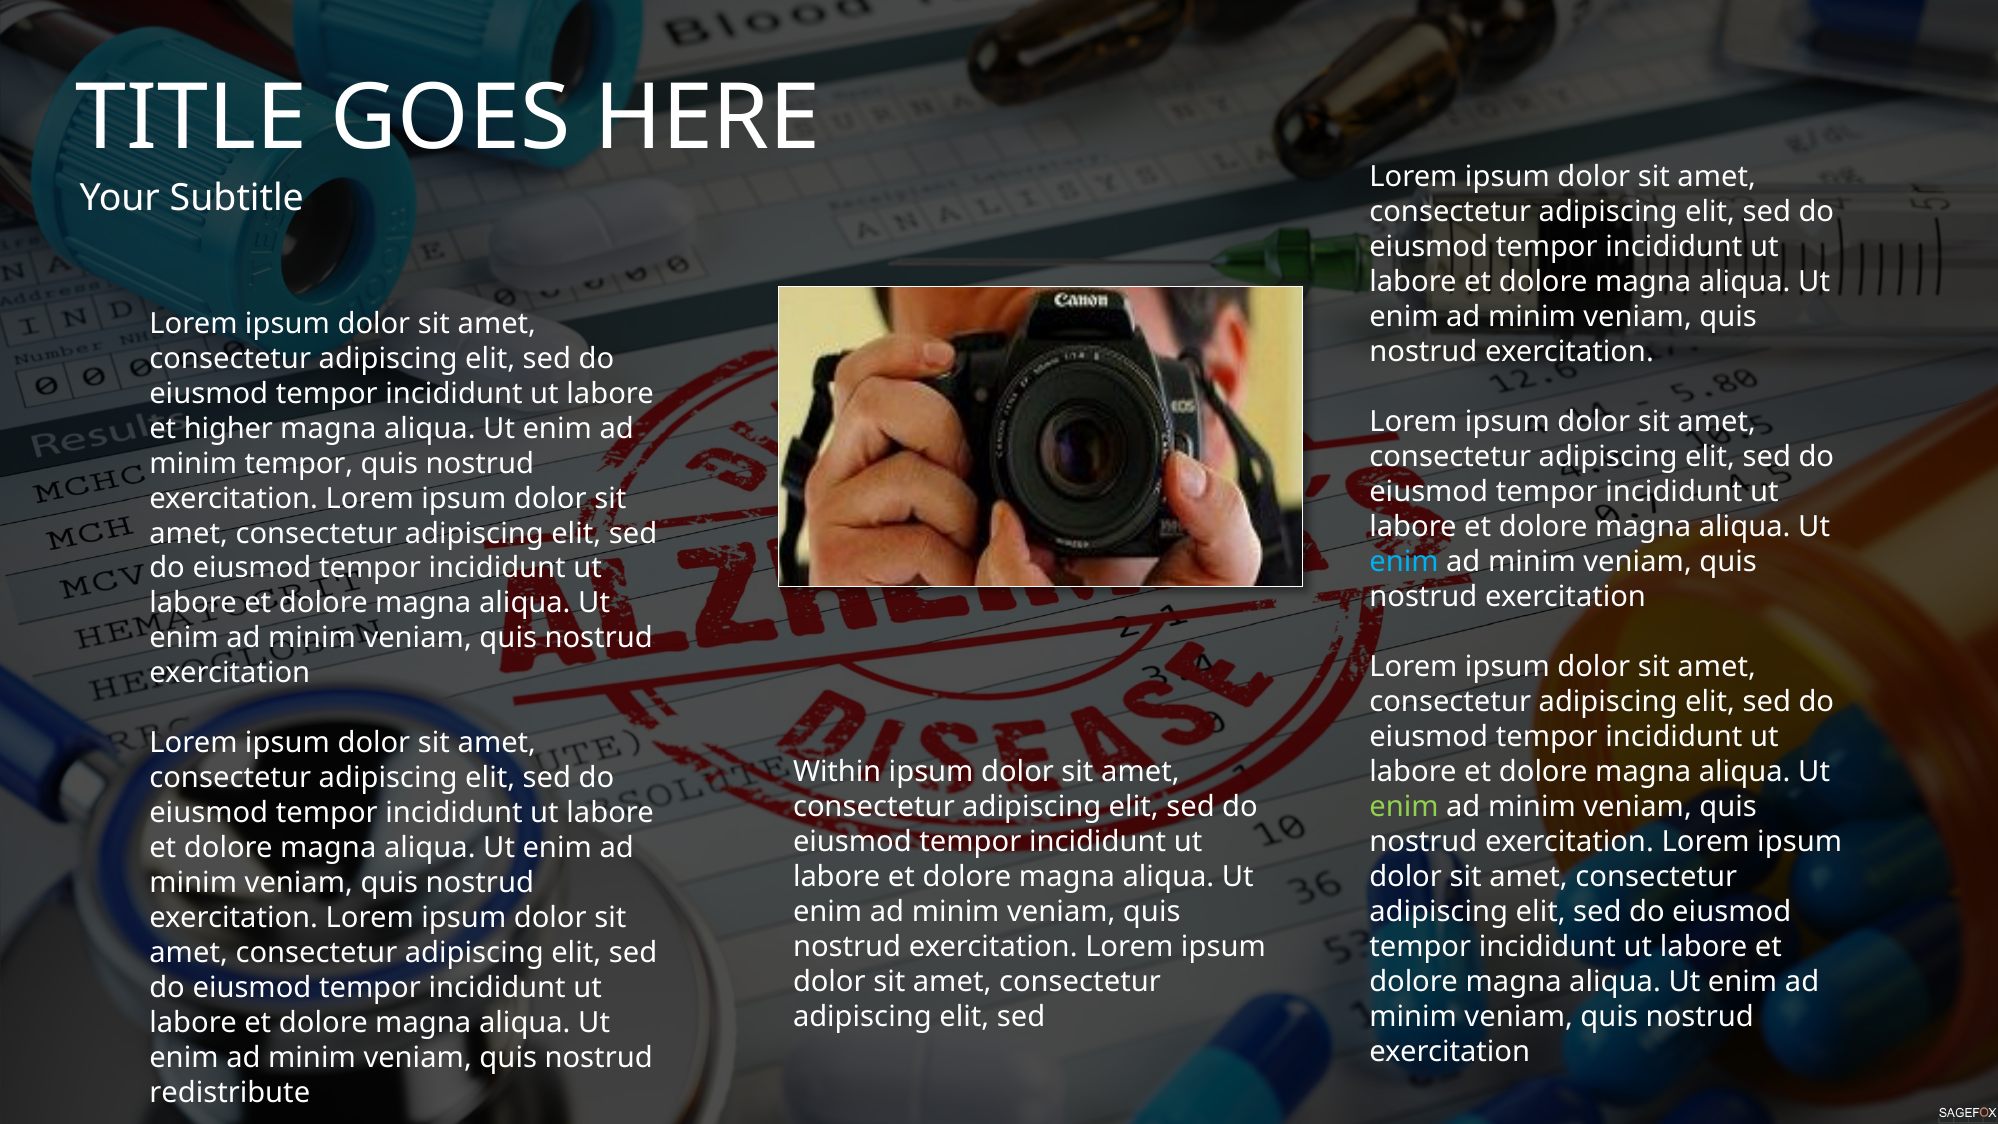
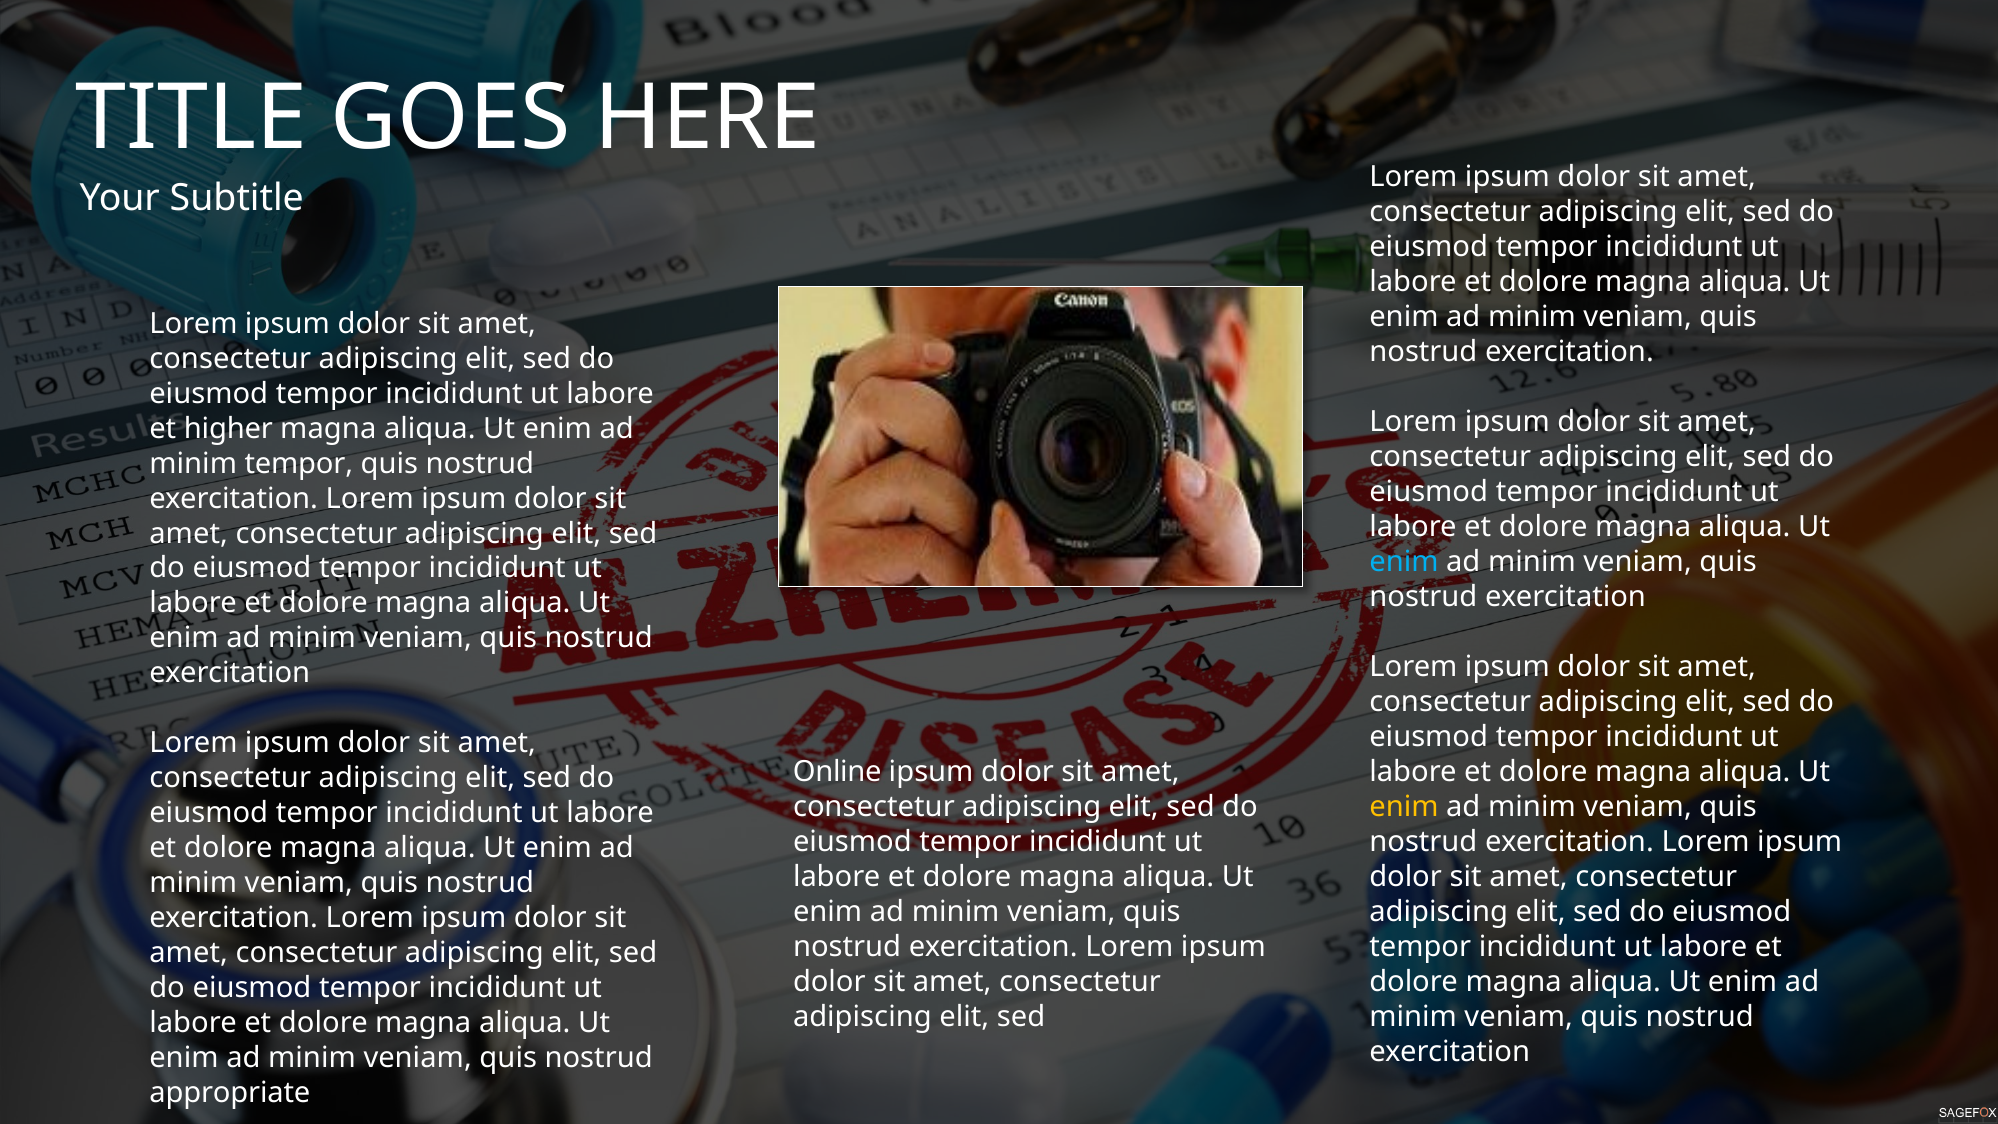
Within: Within -> Online
enim at (1404, 807) colour: light green -> yellow
redistribute: redistribute -> appropriate
